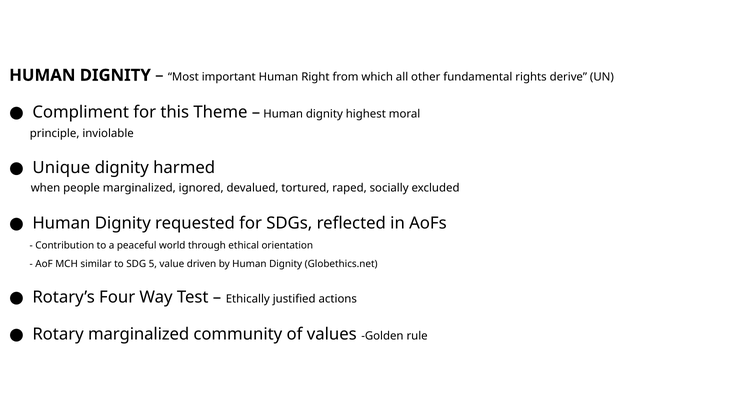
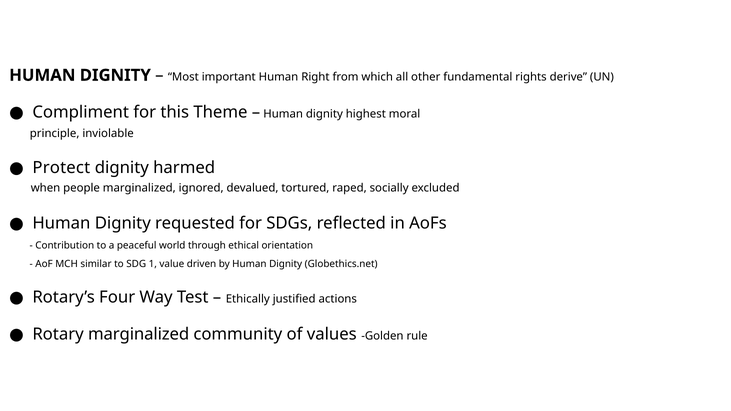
Unique: Unique -> Protect
5: 5 -> 1
